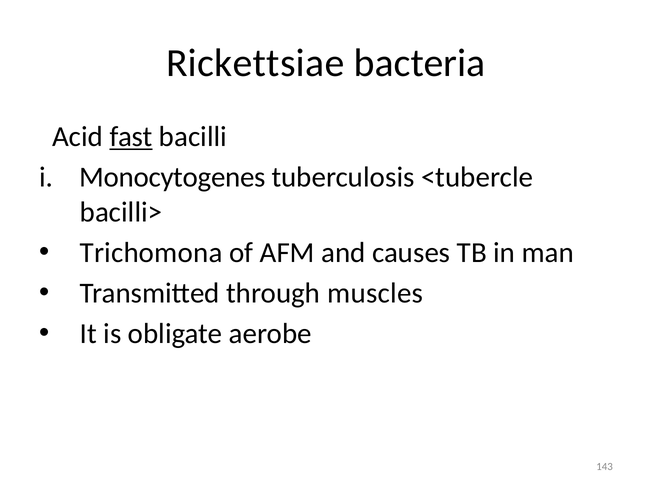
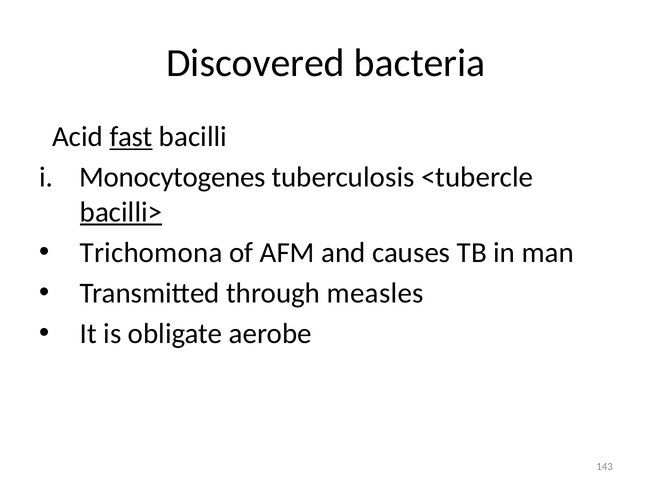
Rickettsiae: Rickettsiae -> Discovered
bacilli> underline: none -> present
muscles: muscles -> measles
